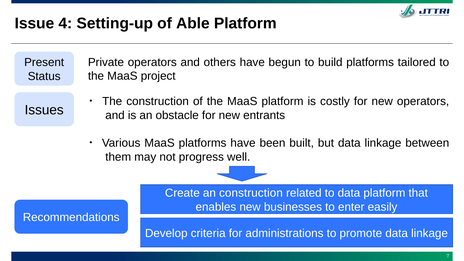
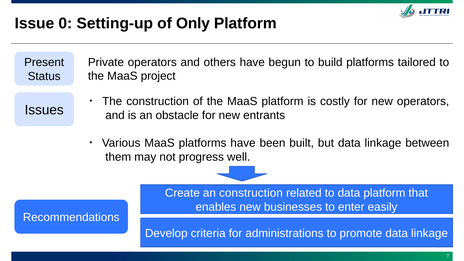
4: 4 -> 0
Able: Able -> Only
